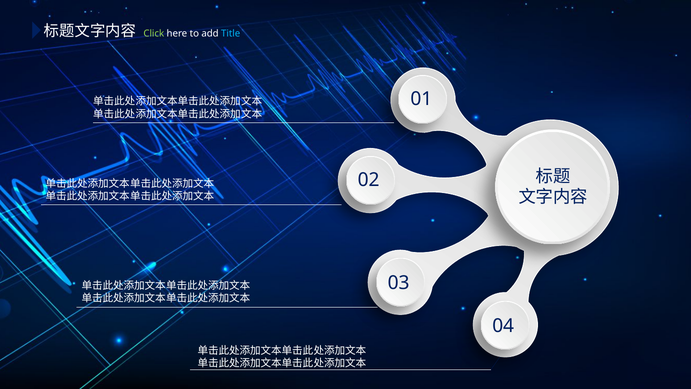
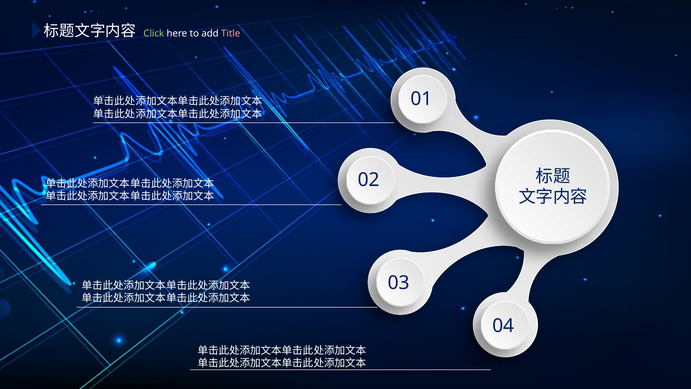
Title colour: light blue -> pink
